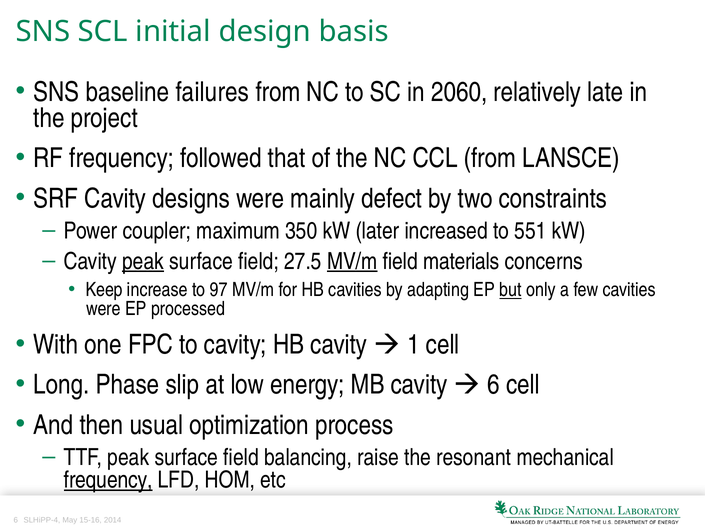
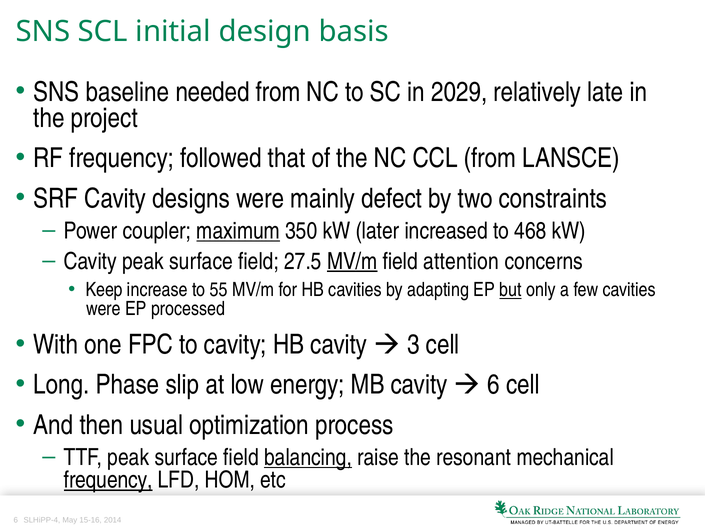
failures: failures -> needed
2060: 2060 -> 2029
maximum underline: none -> present
551: 551 -> 468
peak at (143, 261) underline: present -> none
materials: materials -> attention
97: 97 -> 55
1: 1 -> 3
balancing underline: none -> present
